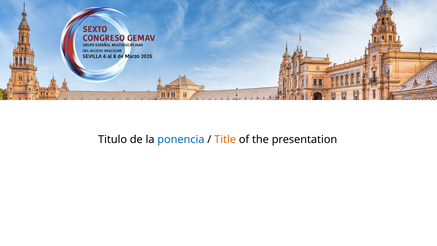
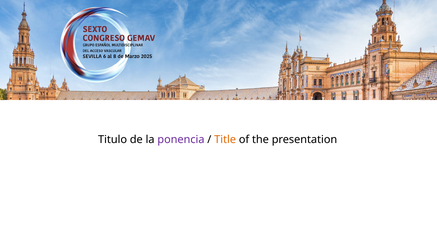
ponencia colour: blue -> purple
